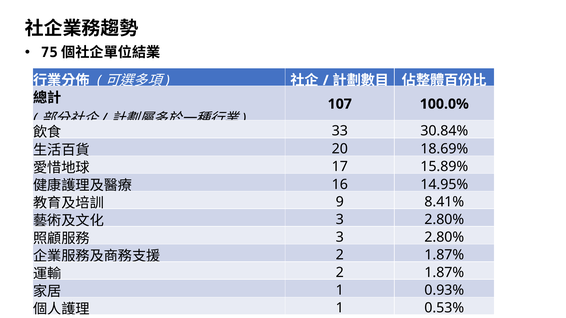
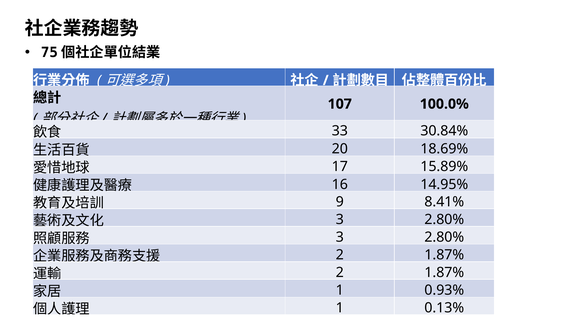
0.53%: 0.53% -> 0.13%
